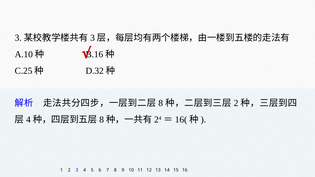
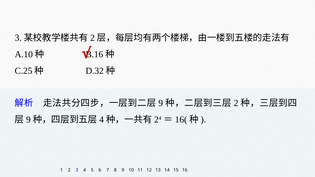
3 at (92, 38): 3 -> 2
8 at (161, 103): 8 -> 9
4 at (28, 120): 4 -> 9
8 at (102, 120): 8 -> 4
